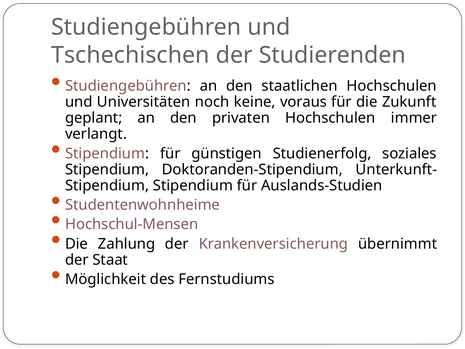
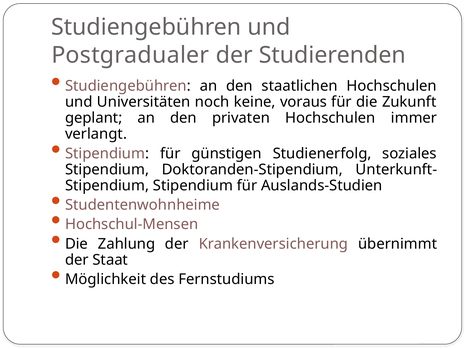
Tschechischen: Tschechischen -> Postgradualer
